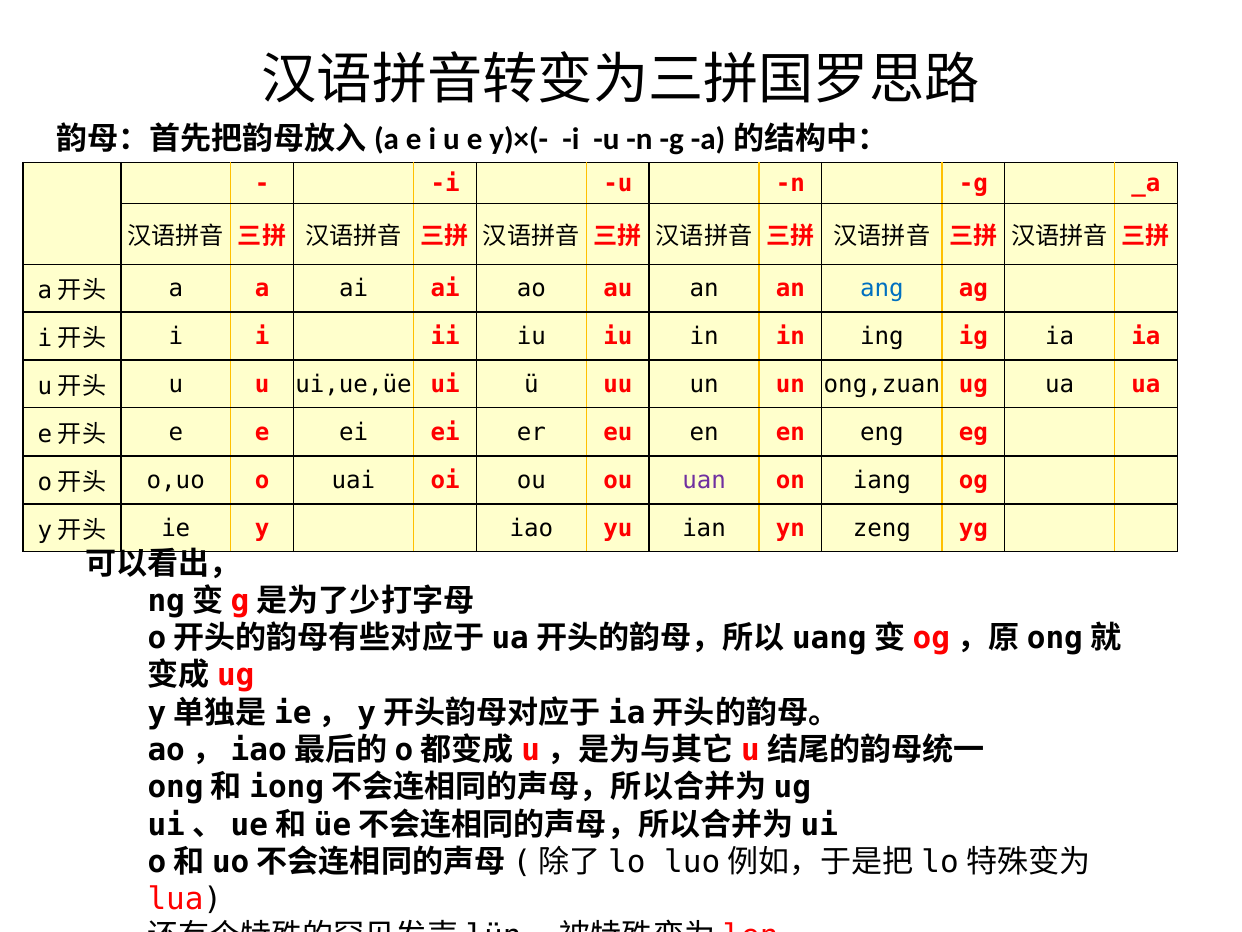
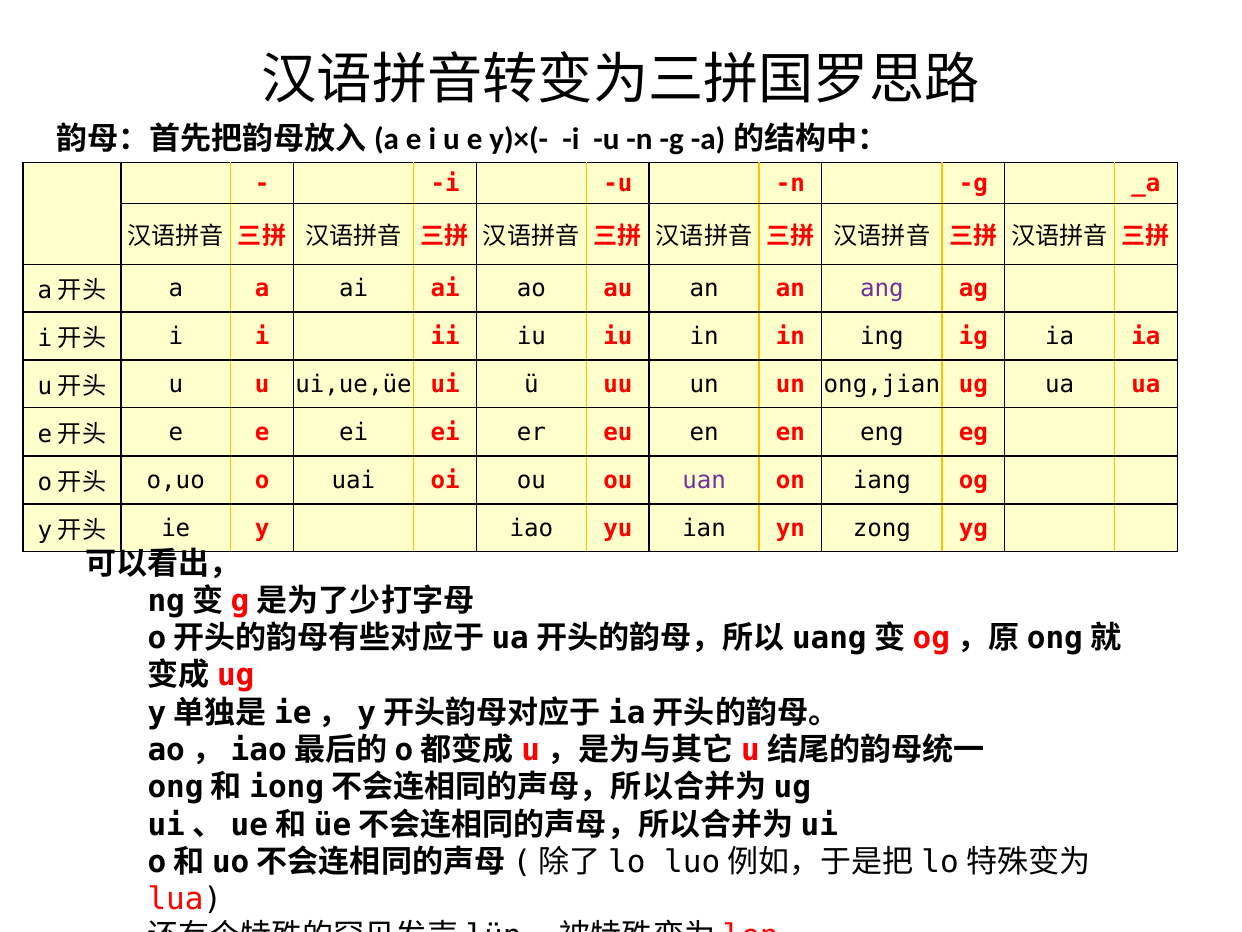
ang colour: blue -> purple
ong,zuan: ong,zuan -> ong,jian
zeng: zeng -> zong
